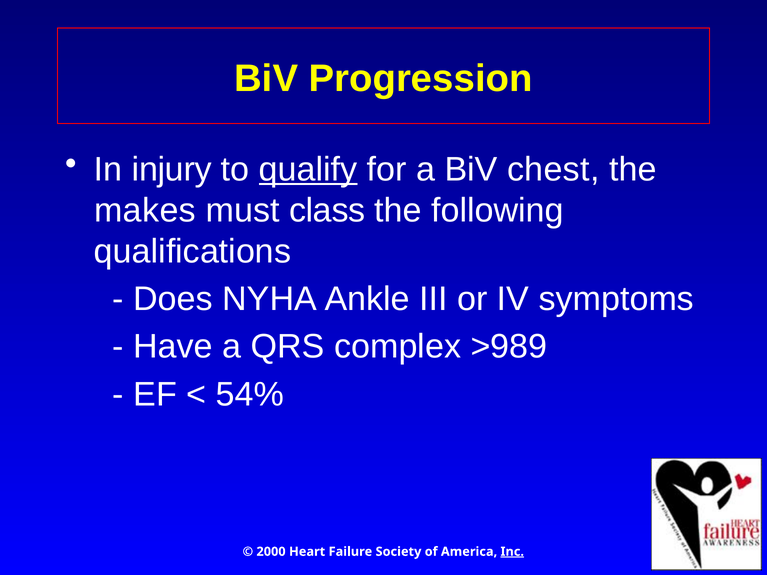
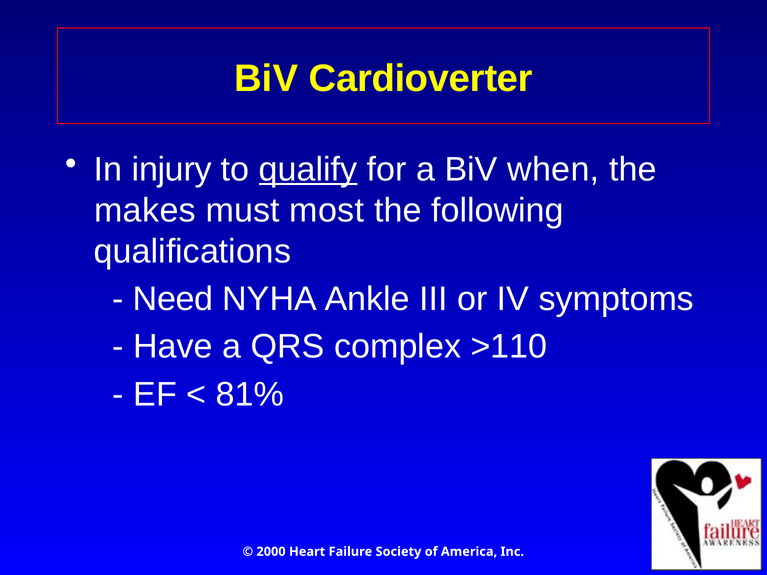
Progression: Progression -> Cardioverter
chest: chest -> when
class: class -> most
Does: Does -> Need
>989: >989 -> >110
54%: 54% -> 81%
Inc underline: present -> none
